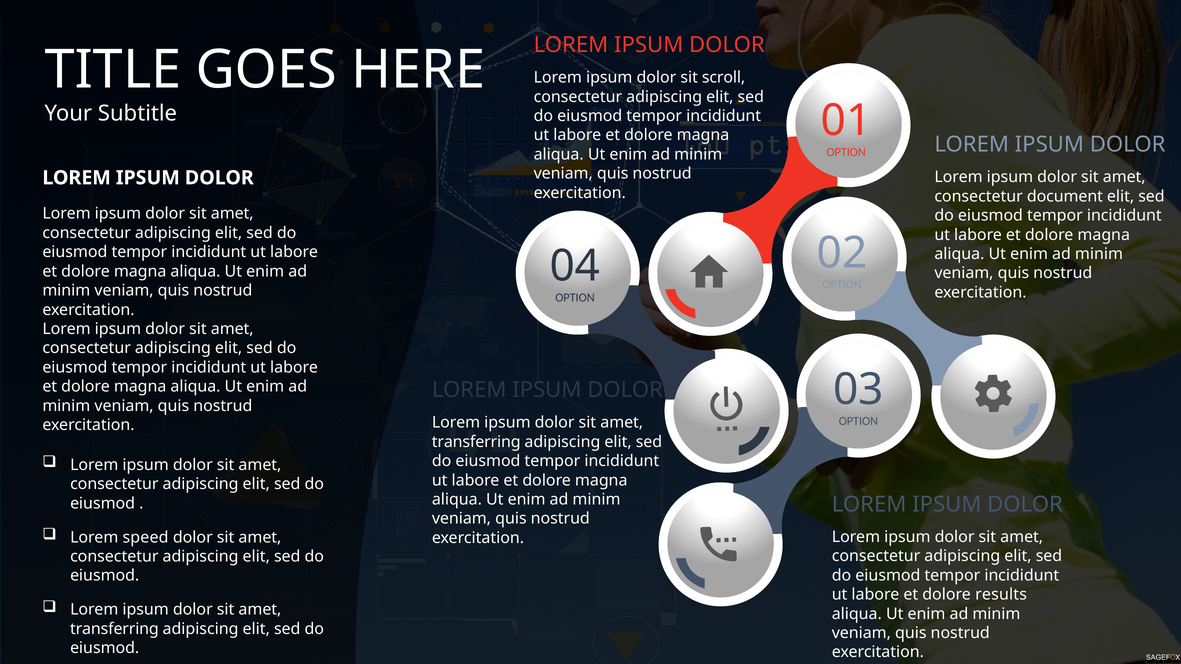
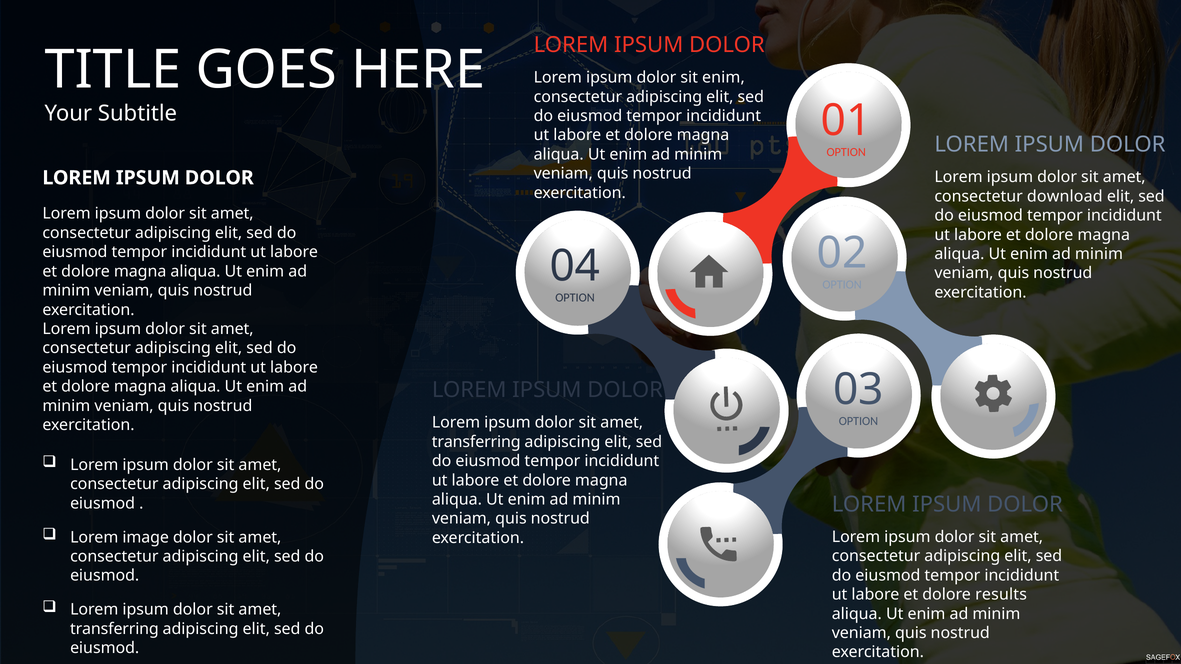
sit scroll: scroll -> enim
document: document -> download
speed: speed -> image
